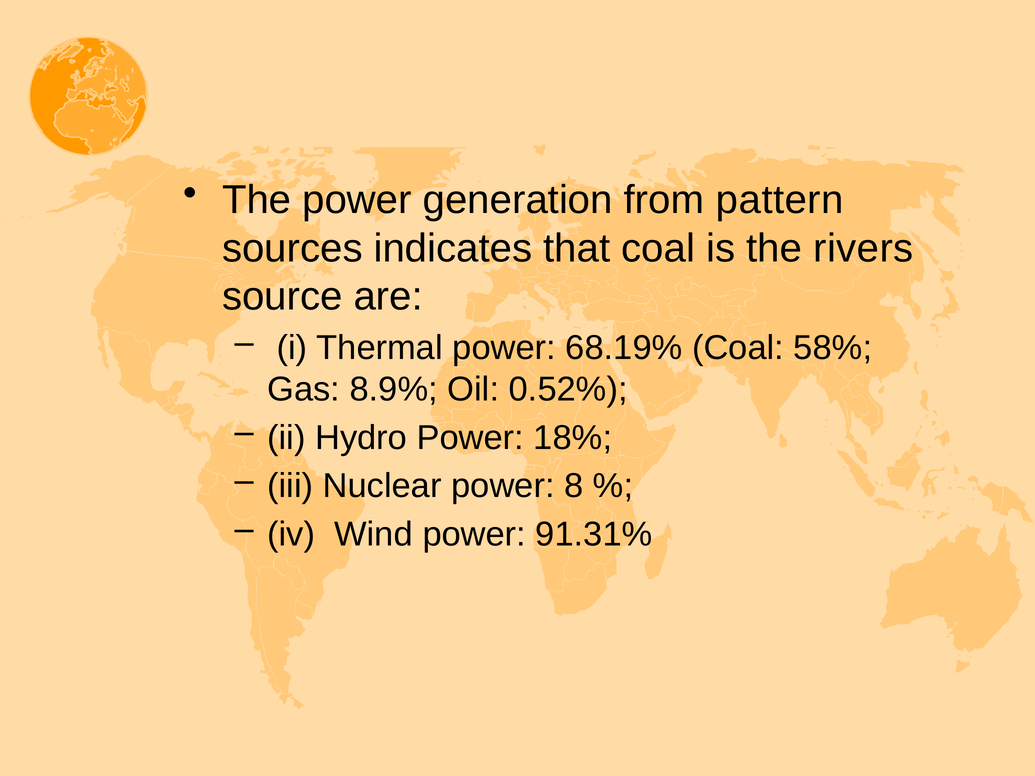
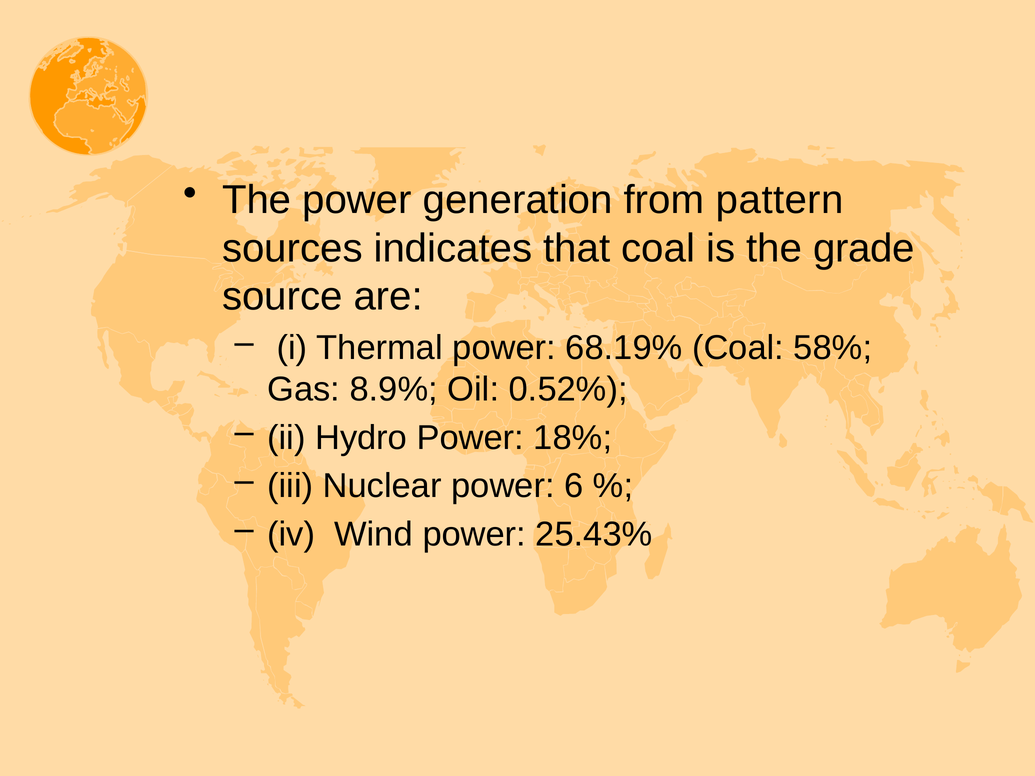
rivers: rivers -> grade
8: 8 -> 6
91.31%: 91.31% -> 25.43%
